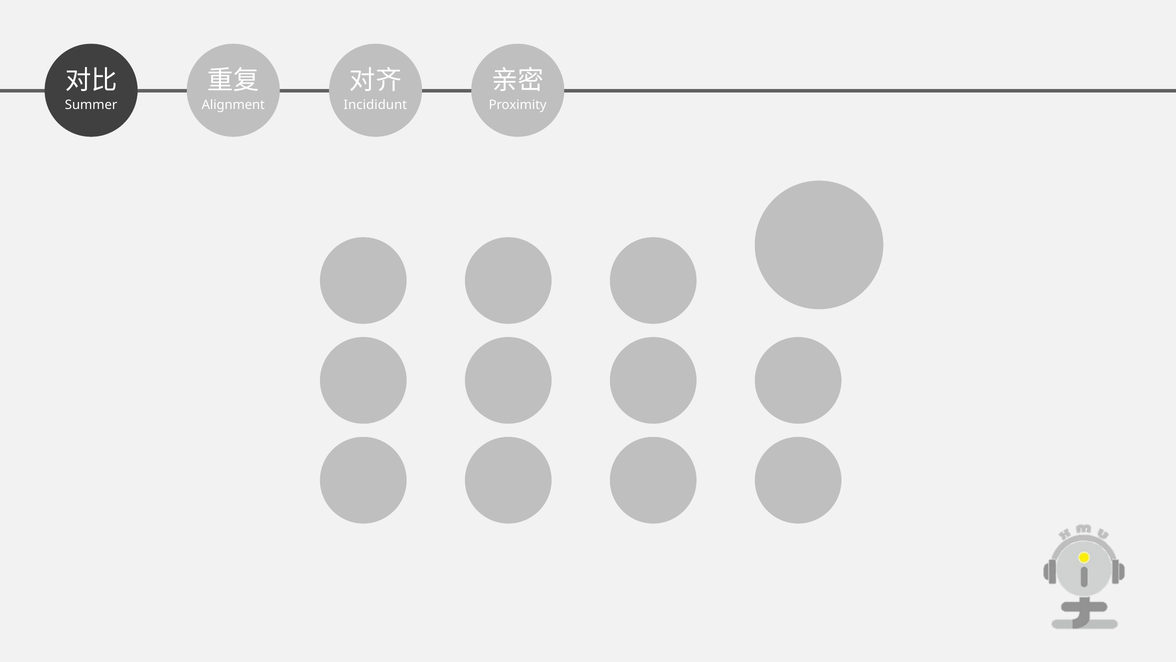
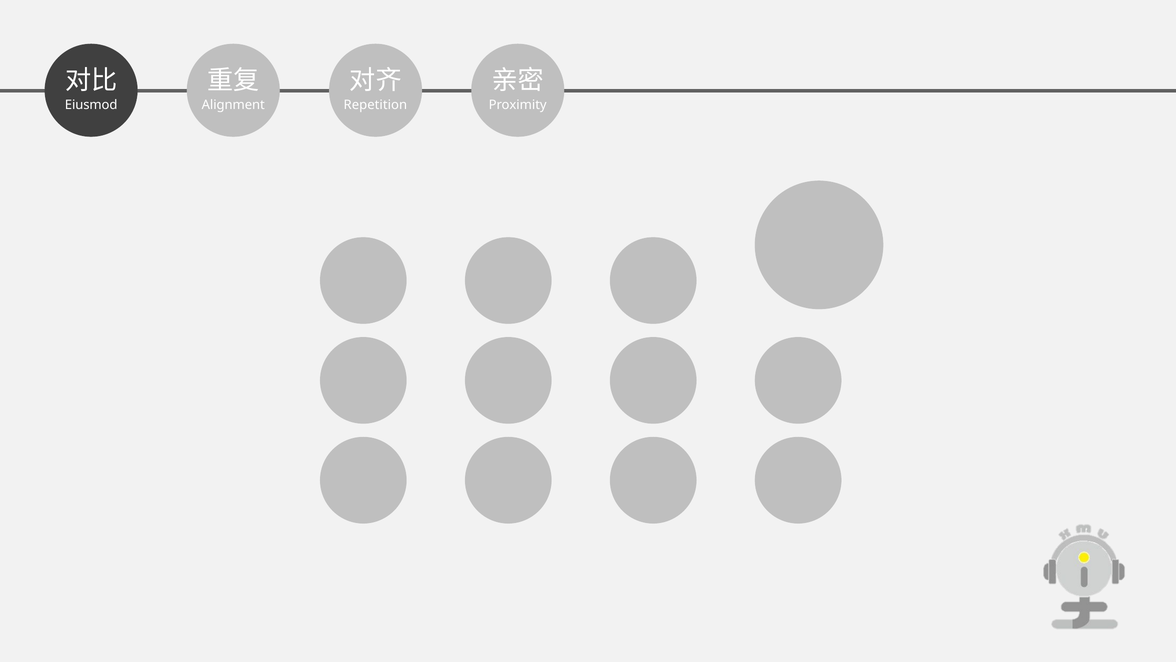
Summer: Summer -> Eiusmod
Incididunt: Incididunt -> Repetition
